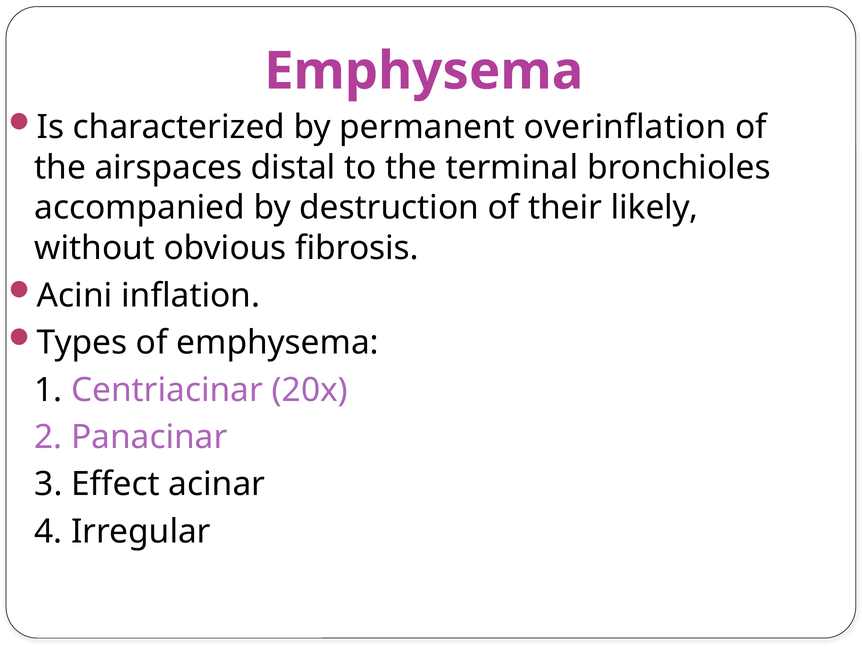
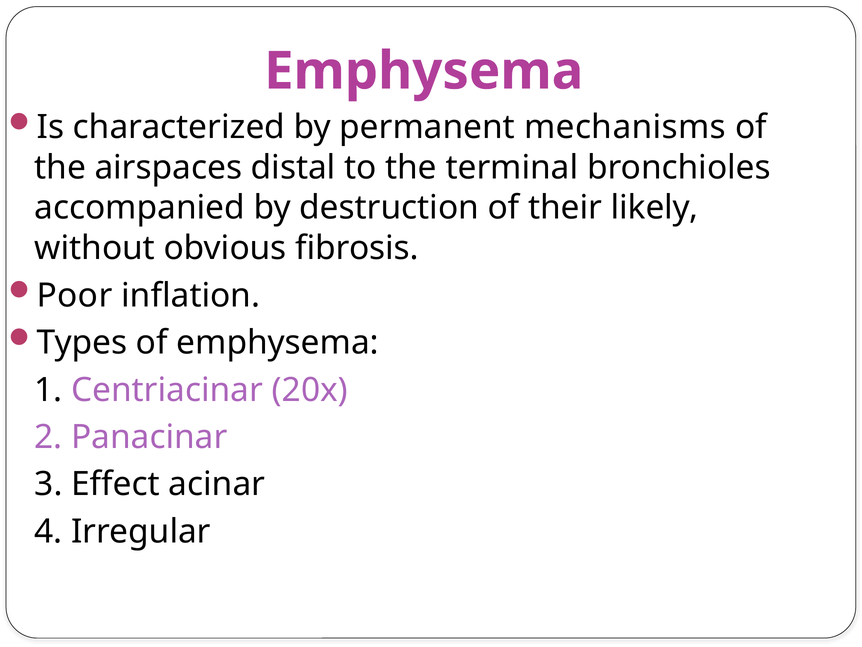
overinflation: overinflation -> mechanisms
Acini: Acini -> Poor
